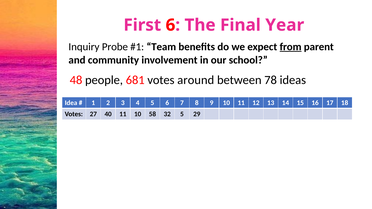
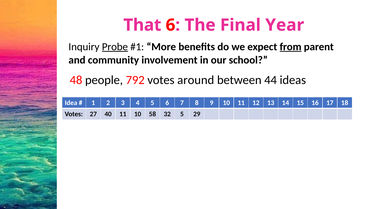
First: First -> That
Probe underline: none -> present
Team: Team -> More
681: 681 -> 792
78: 78 -> 44
